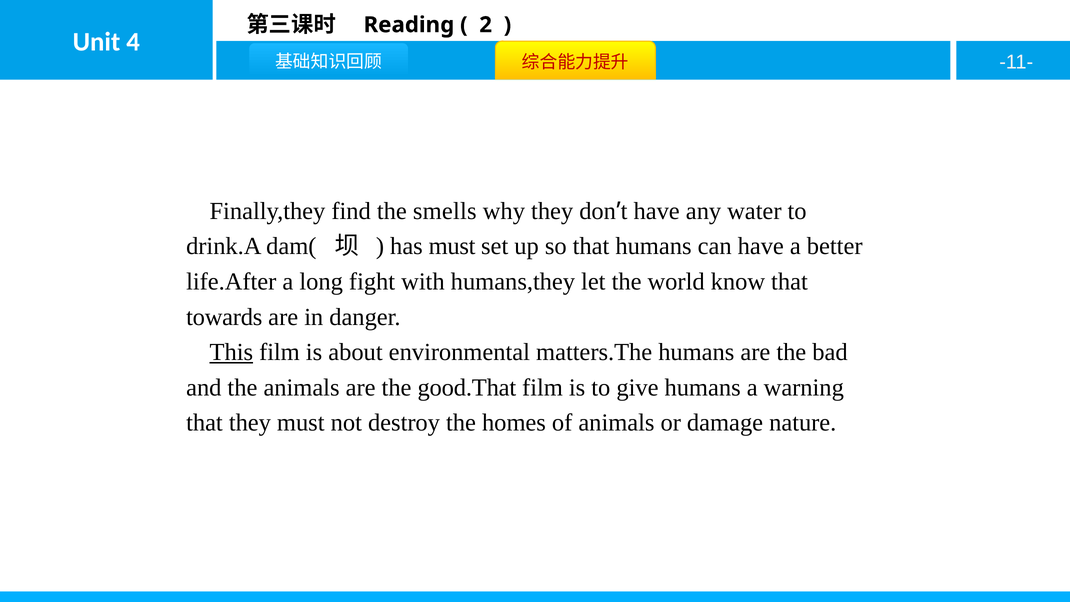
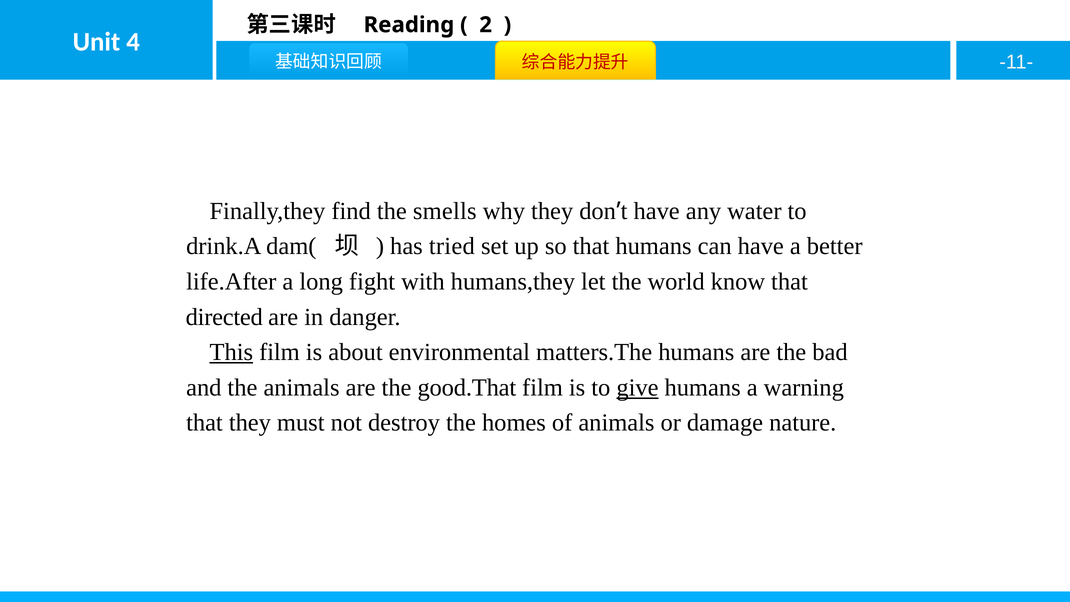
has must: must -> tried
towards: towards -> directed
give underline: none -> present
